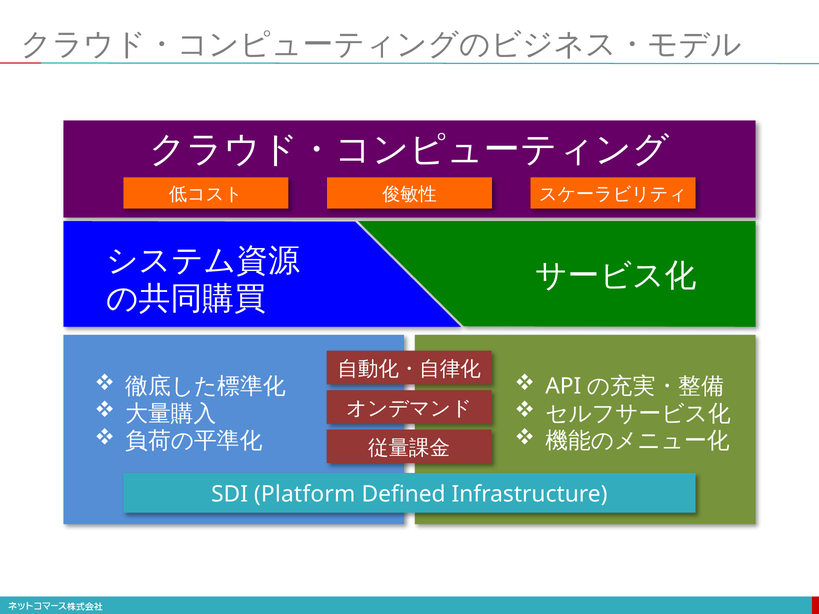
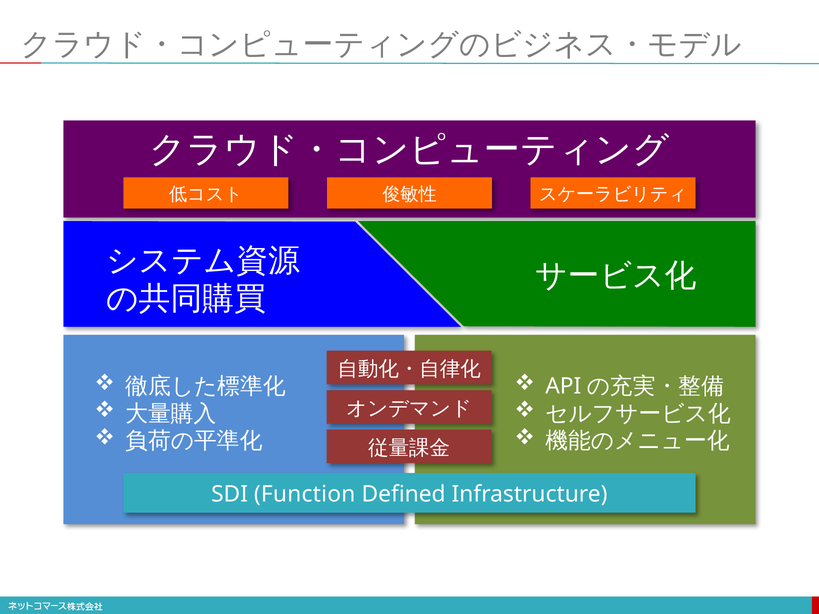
Platform: Platform -> Function
